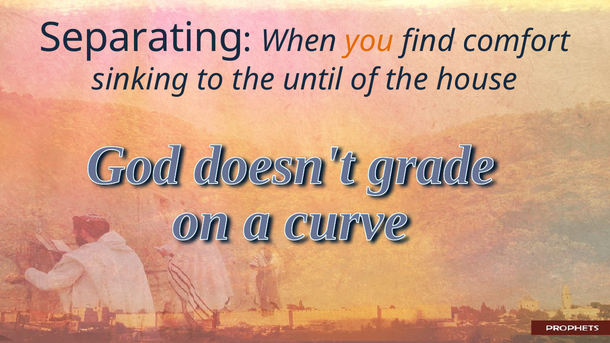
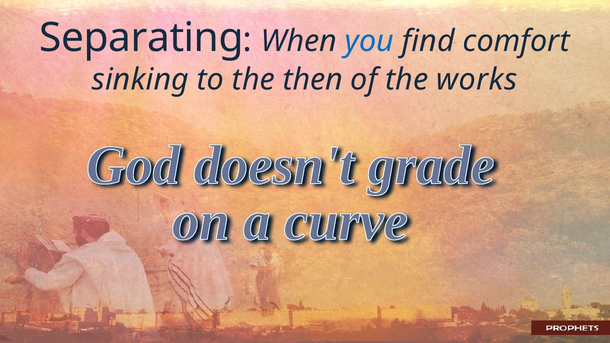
you colour: orange -> blue
until: until -> then
house: house -> works
